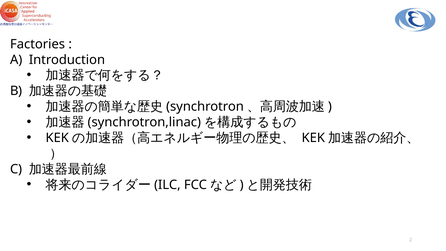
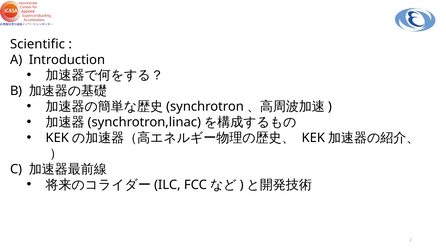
Factories: Factories -> Scientific
